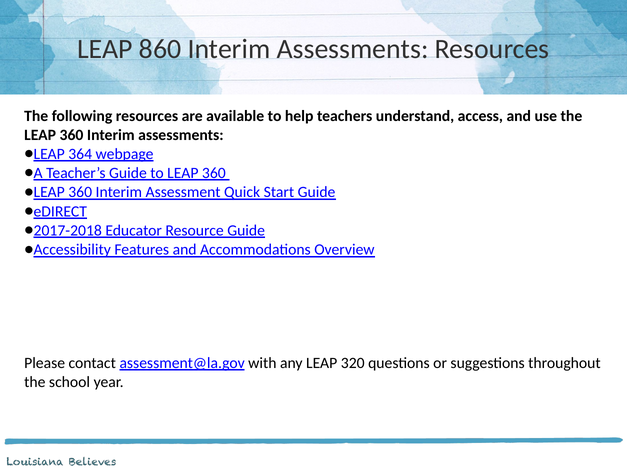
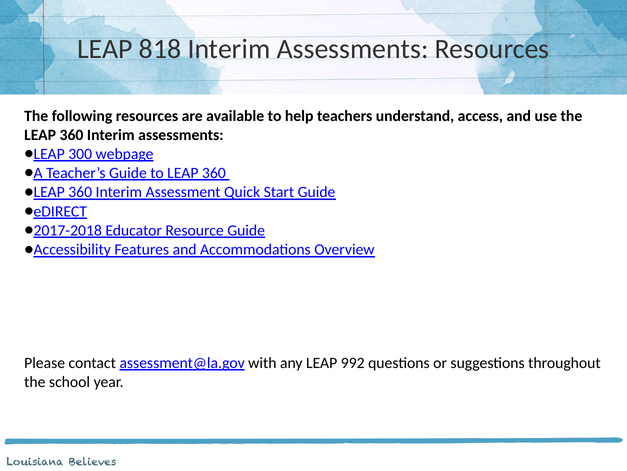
860: 860 -> 818
364: 364 -> 300
320: 320 -> 992
